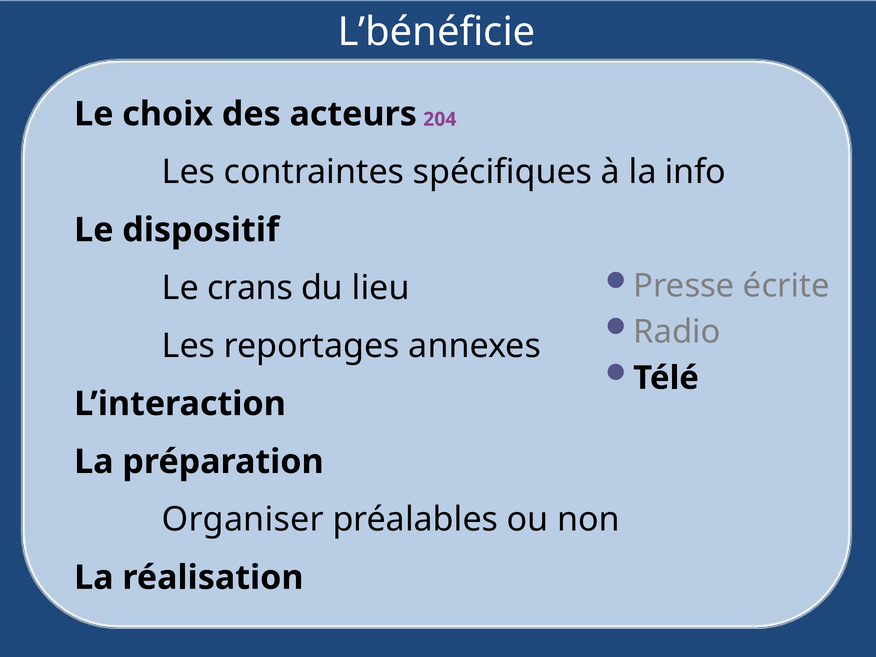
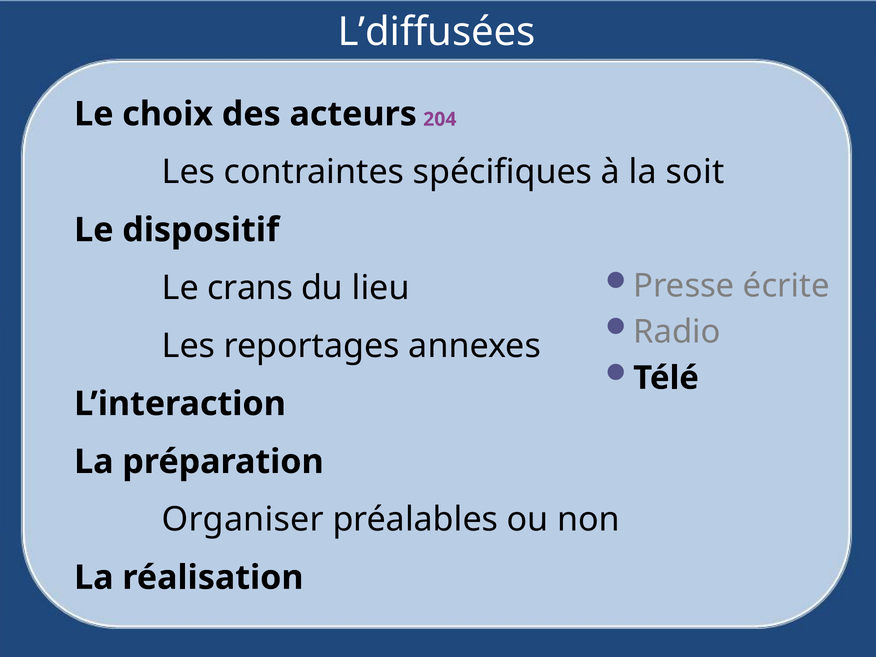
L’bénéficie: L’bénéficie -> L’diffusées
info: info -> soit
